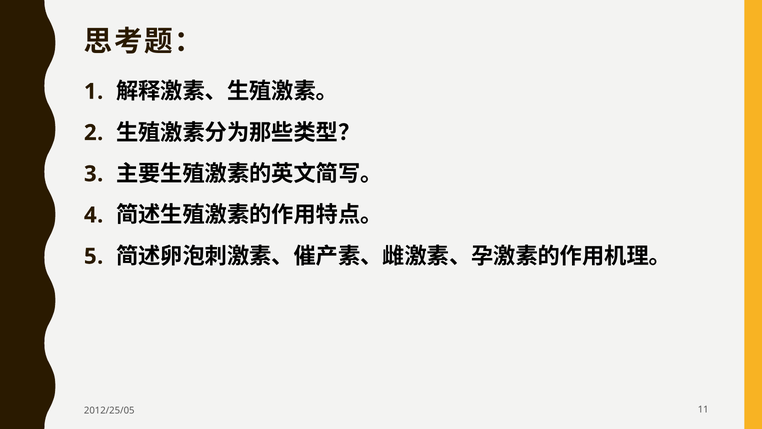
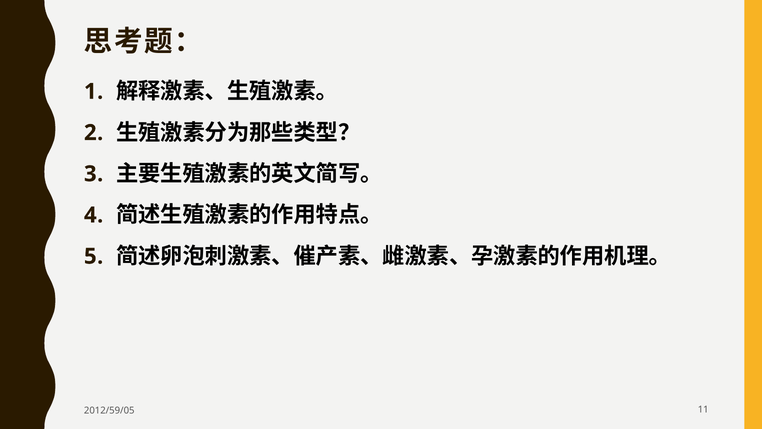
2012/25/05: 2012/25/05 -> 2012/59/05
